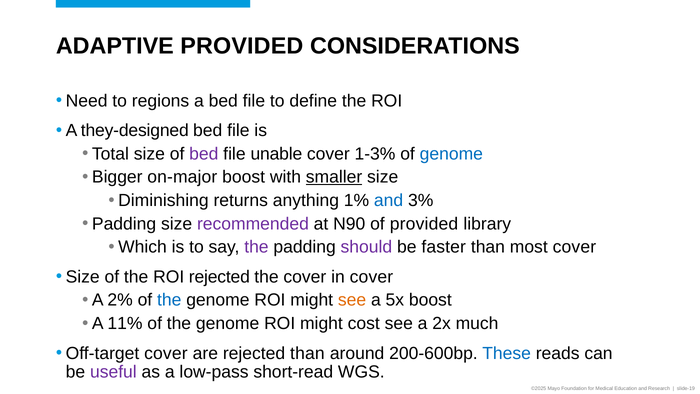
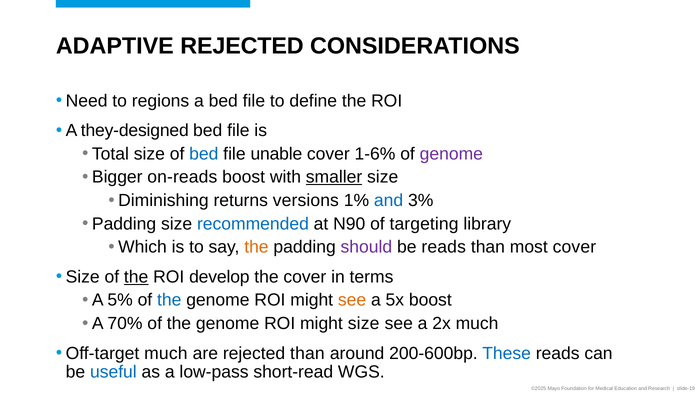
ADAPTIVE PROVIDED: PROVIDED -> REJECTED
bed at (204, 154) colour: purple -> blue
1-3%: 1-3% -> 1-6%
genome at (451, 154) colour: blue -> purple
on-major: on-major -> on-reads
anything: anything -> versions
recommended colour: purple -> blue
of provided: provided -> targeting
the at (256, 247) colour: purple -> orange
be faster: faster -> reads
the at (136, 277) underline: none -> present
ROI rejected: rejected -> develop
in cover: cover -> terms
2%: 2% -> 5%
11%: 11% -> 70%
might cost: cost -> size
Off-target cover: cover -> much
useful colour: purple -> blue
